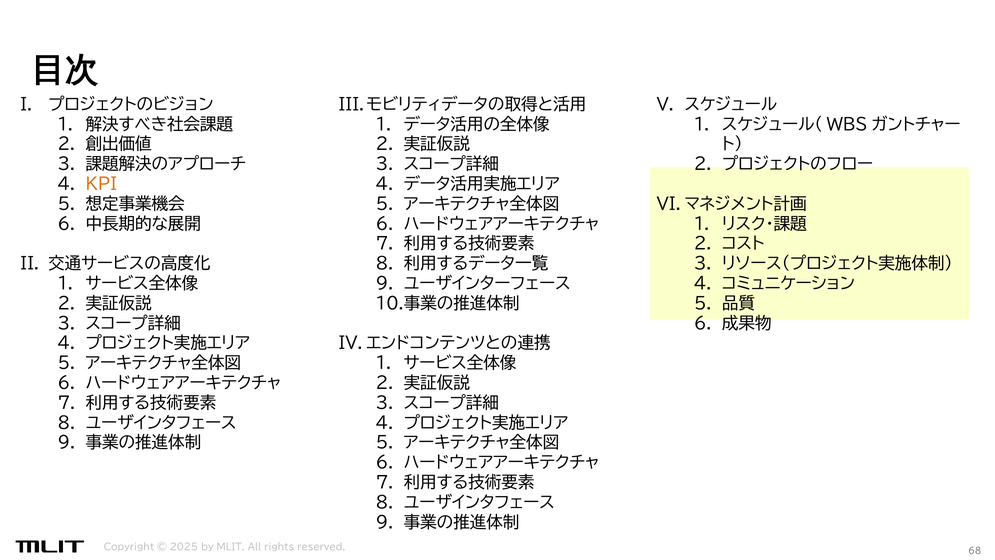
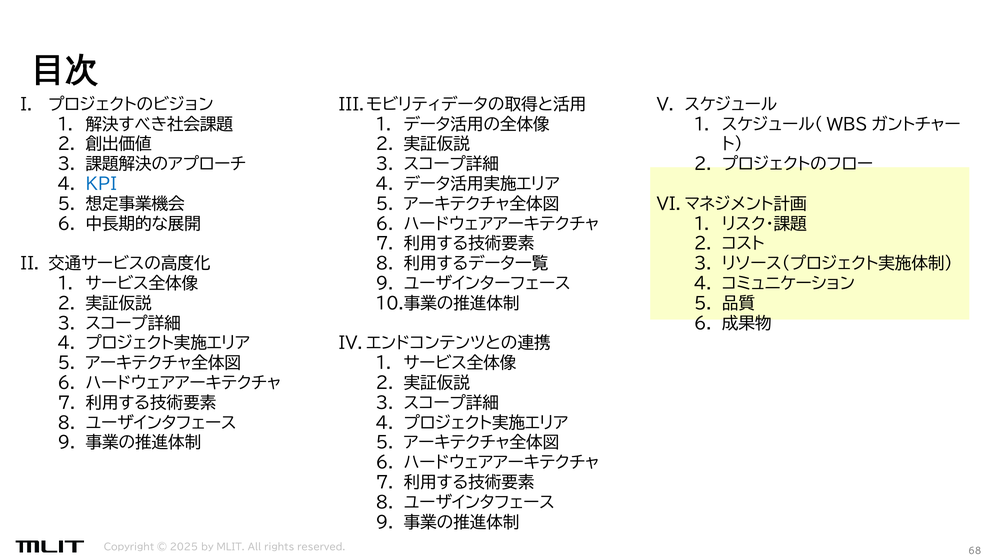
KPI colour: orange -> blue
